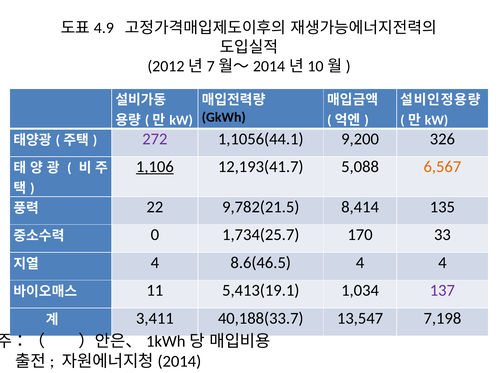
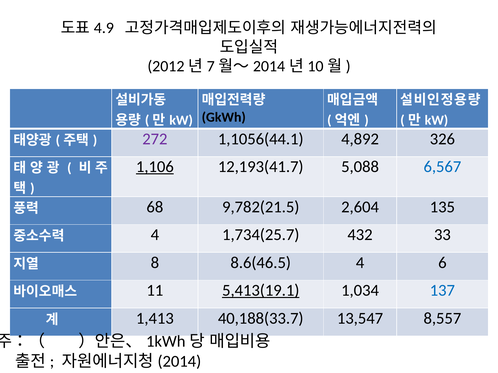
9,200: 9,200 -> 4,892
6,567 colour: orange -> blue
22: 22 -> 68
8,414: 8,414 -> 2,604
0 at (155, 235): 0 -> 4
170: 170 -> 432
4 at (155, 263): 4 -> 8
4 4: 4 -> 6
5,413(19.1 underline: none -> present
137 colour: purple -> blue
3,411: 3,411 -> 1,413
7,198: 7,198 -> 8,557
